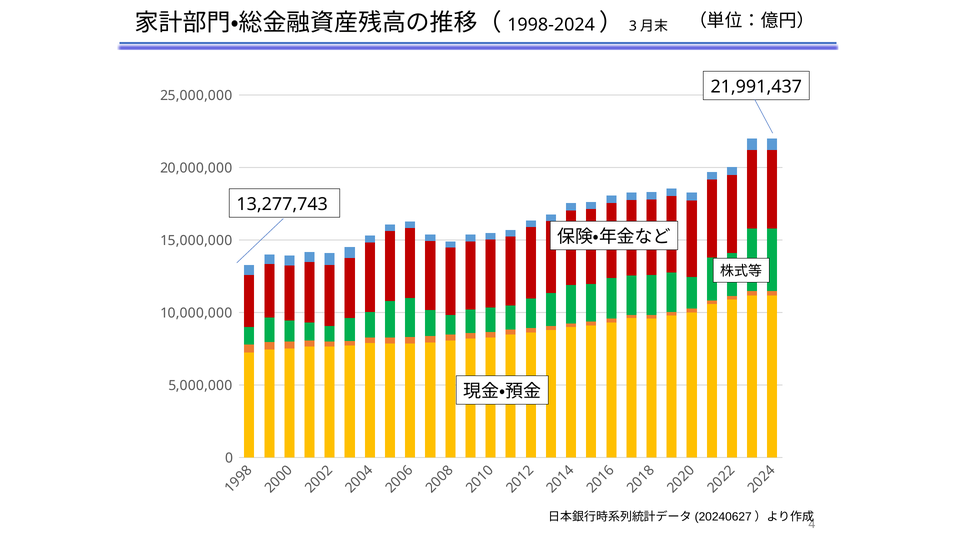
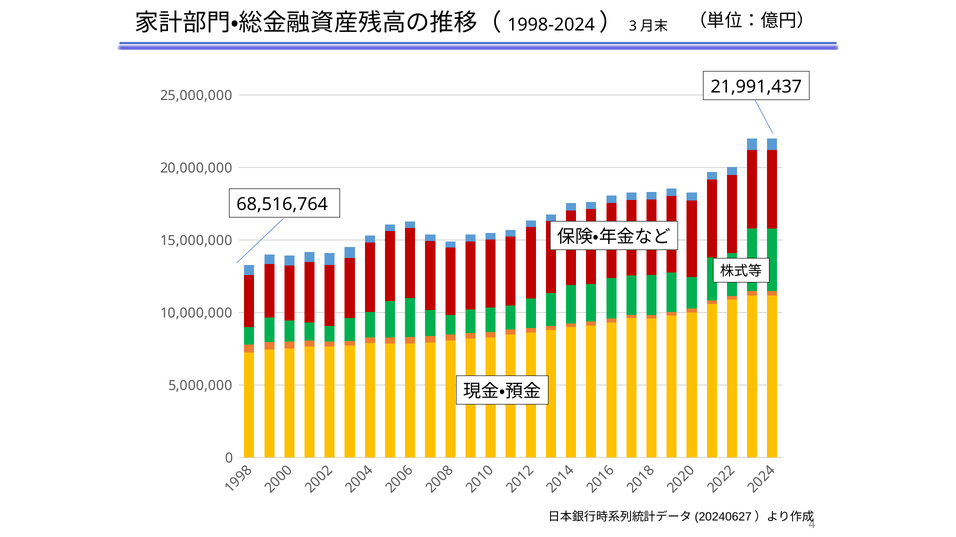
13,277,743: 13,277,743 -> 68,516,764
